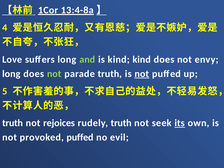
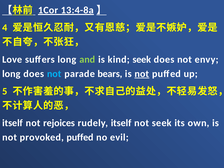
kind kind: kind -> seek
not at (54, 74) colour: light green -> light blue
parade truth: truth -> bears
truth at (13, 123): truth -> itself
rudely truth: truth -> itself
its underline: present -> none
